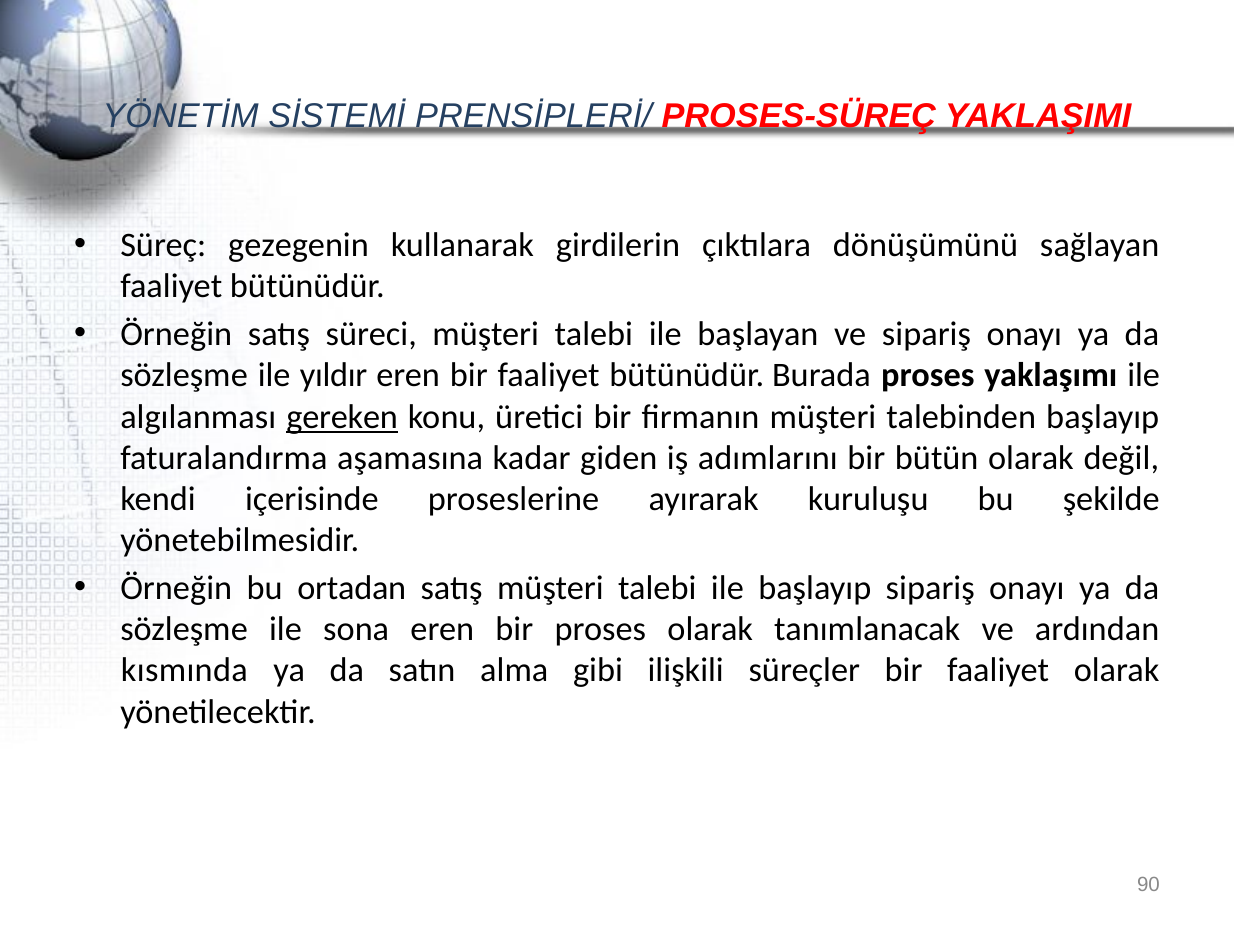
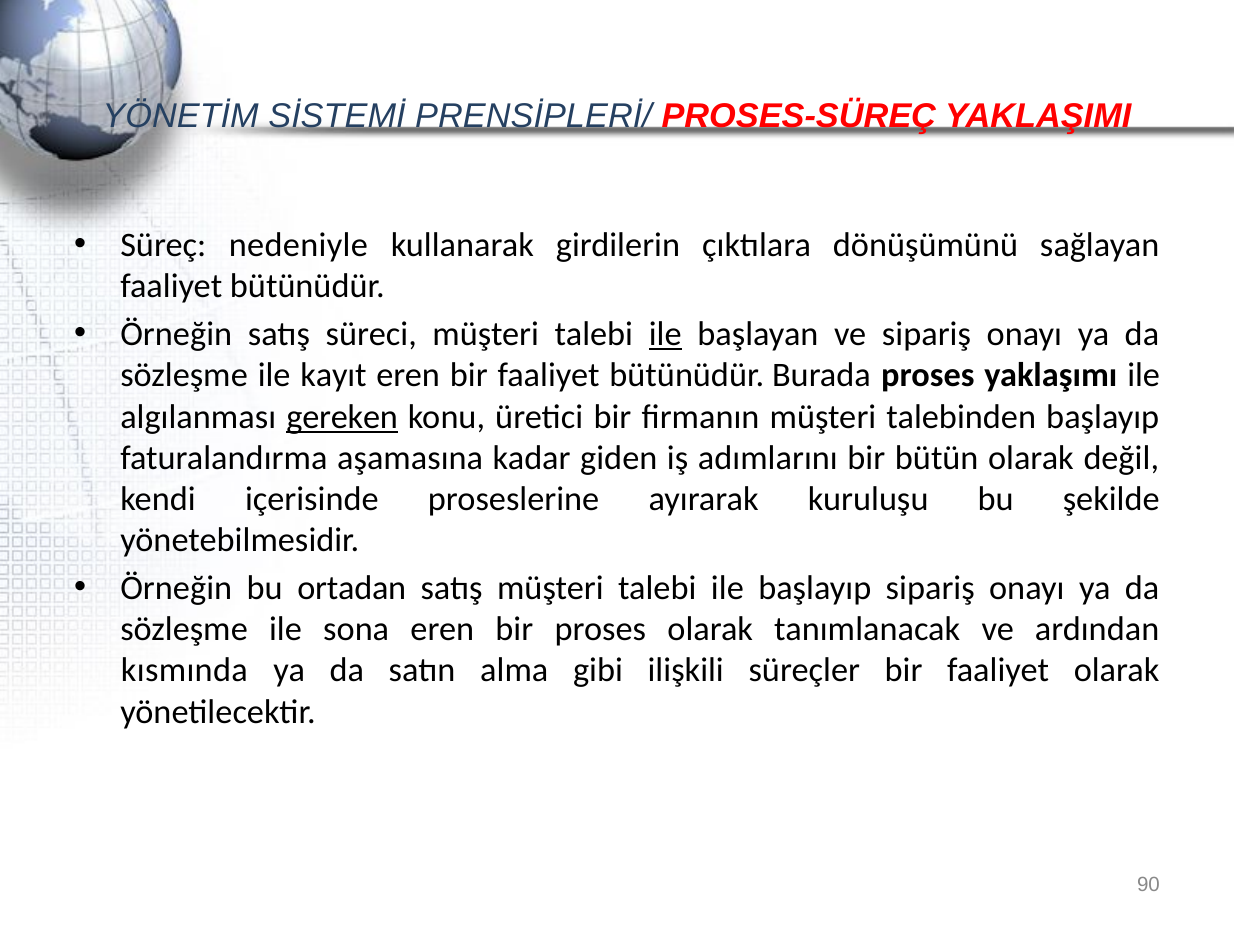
gezegenin: gezegenin -> nedeniyle
ile at (665, 334) underline: none -> present
yıldır: yıldır -> kayıt
